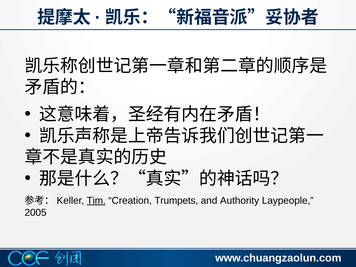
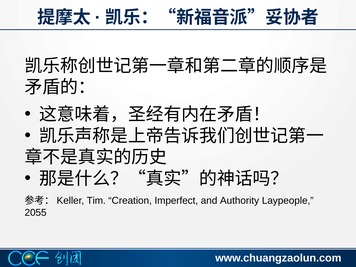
Tim underline: present -> none
Trumpets: Trumpets -> Imperfect
2005: 2005 -> 2055
